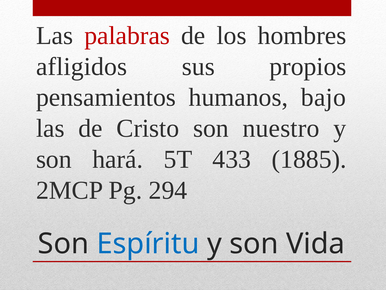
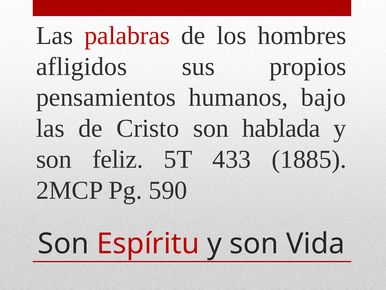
nuestro: nuestro -> hablada
hará: hará -> feliz
294: 294 -> 590
Espíritu colour: blue -> red
